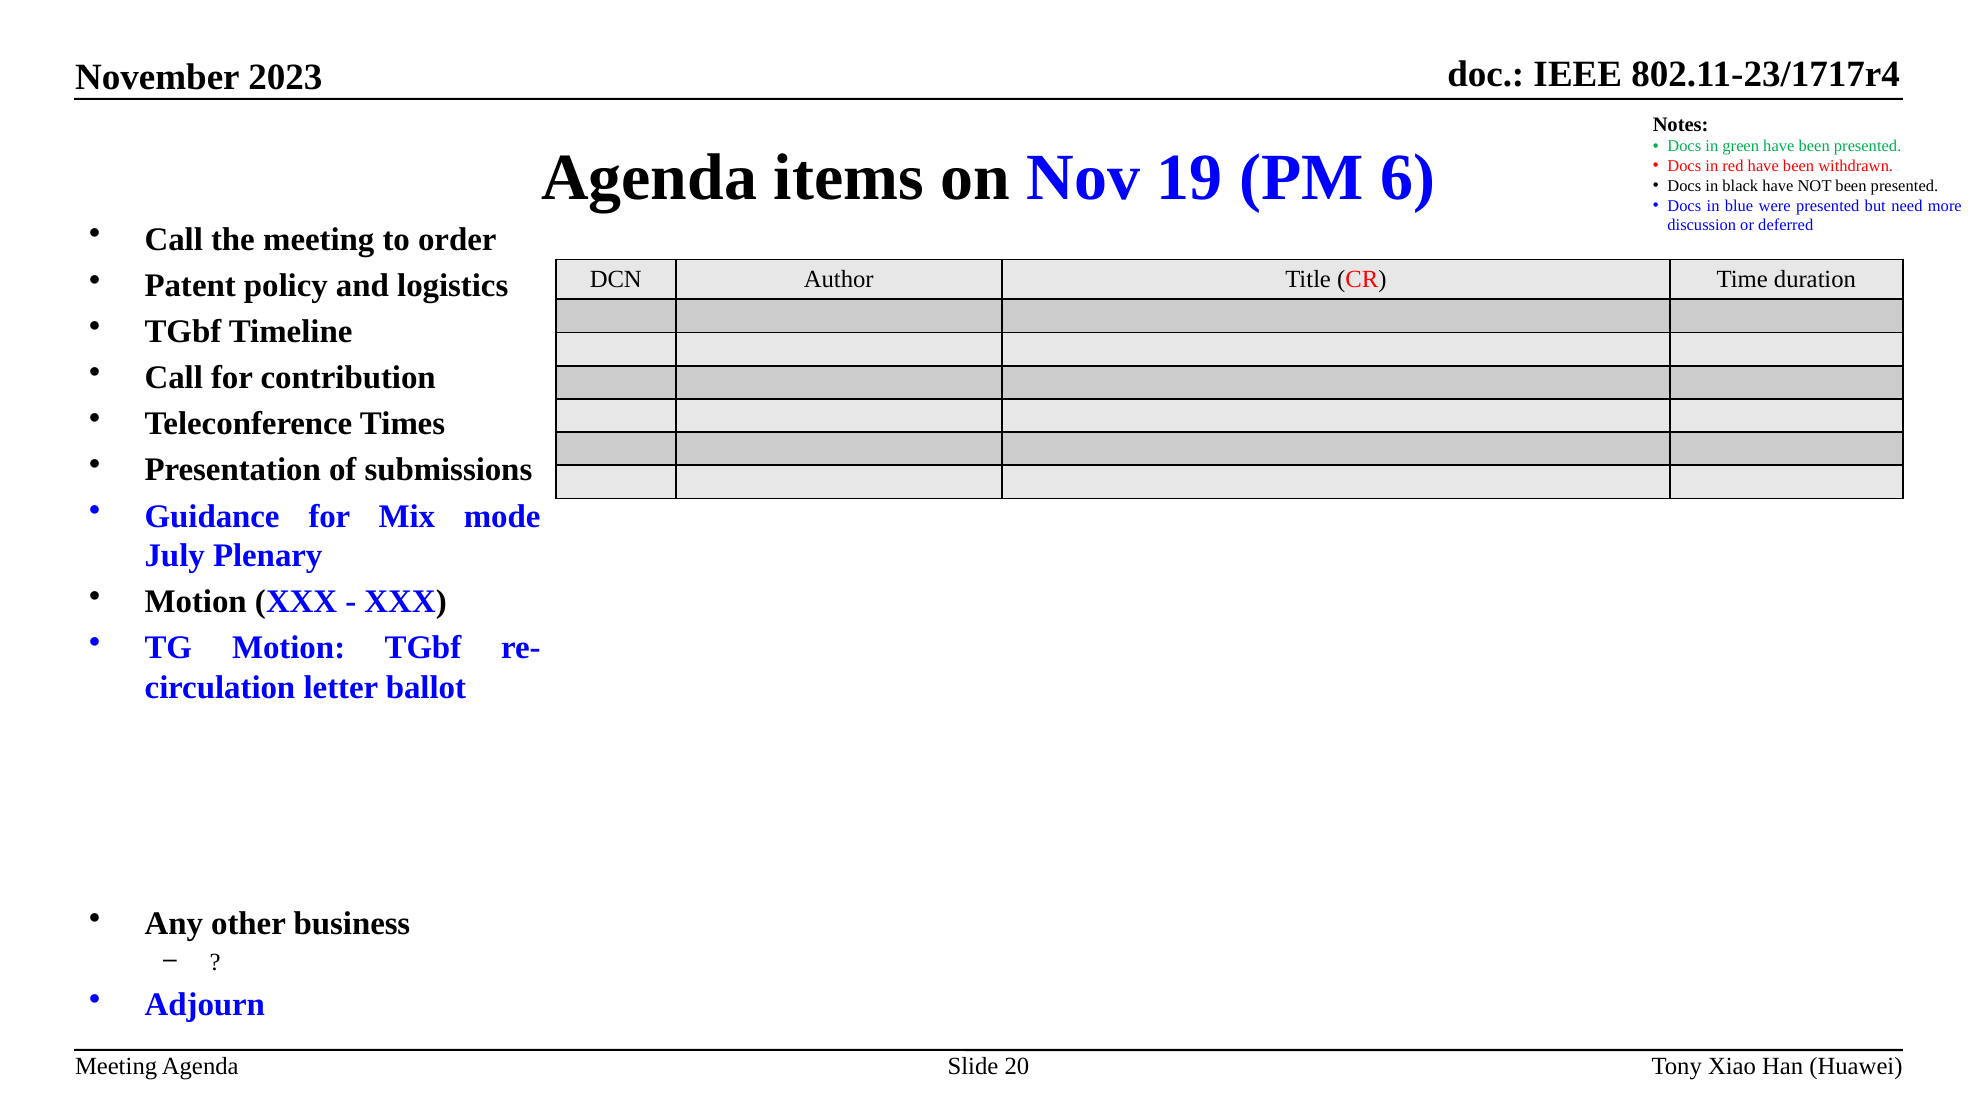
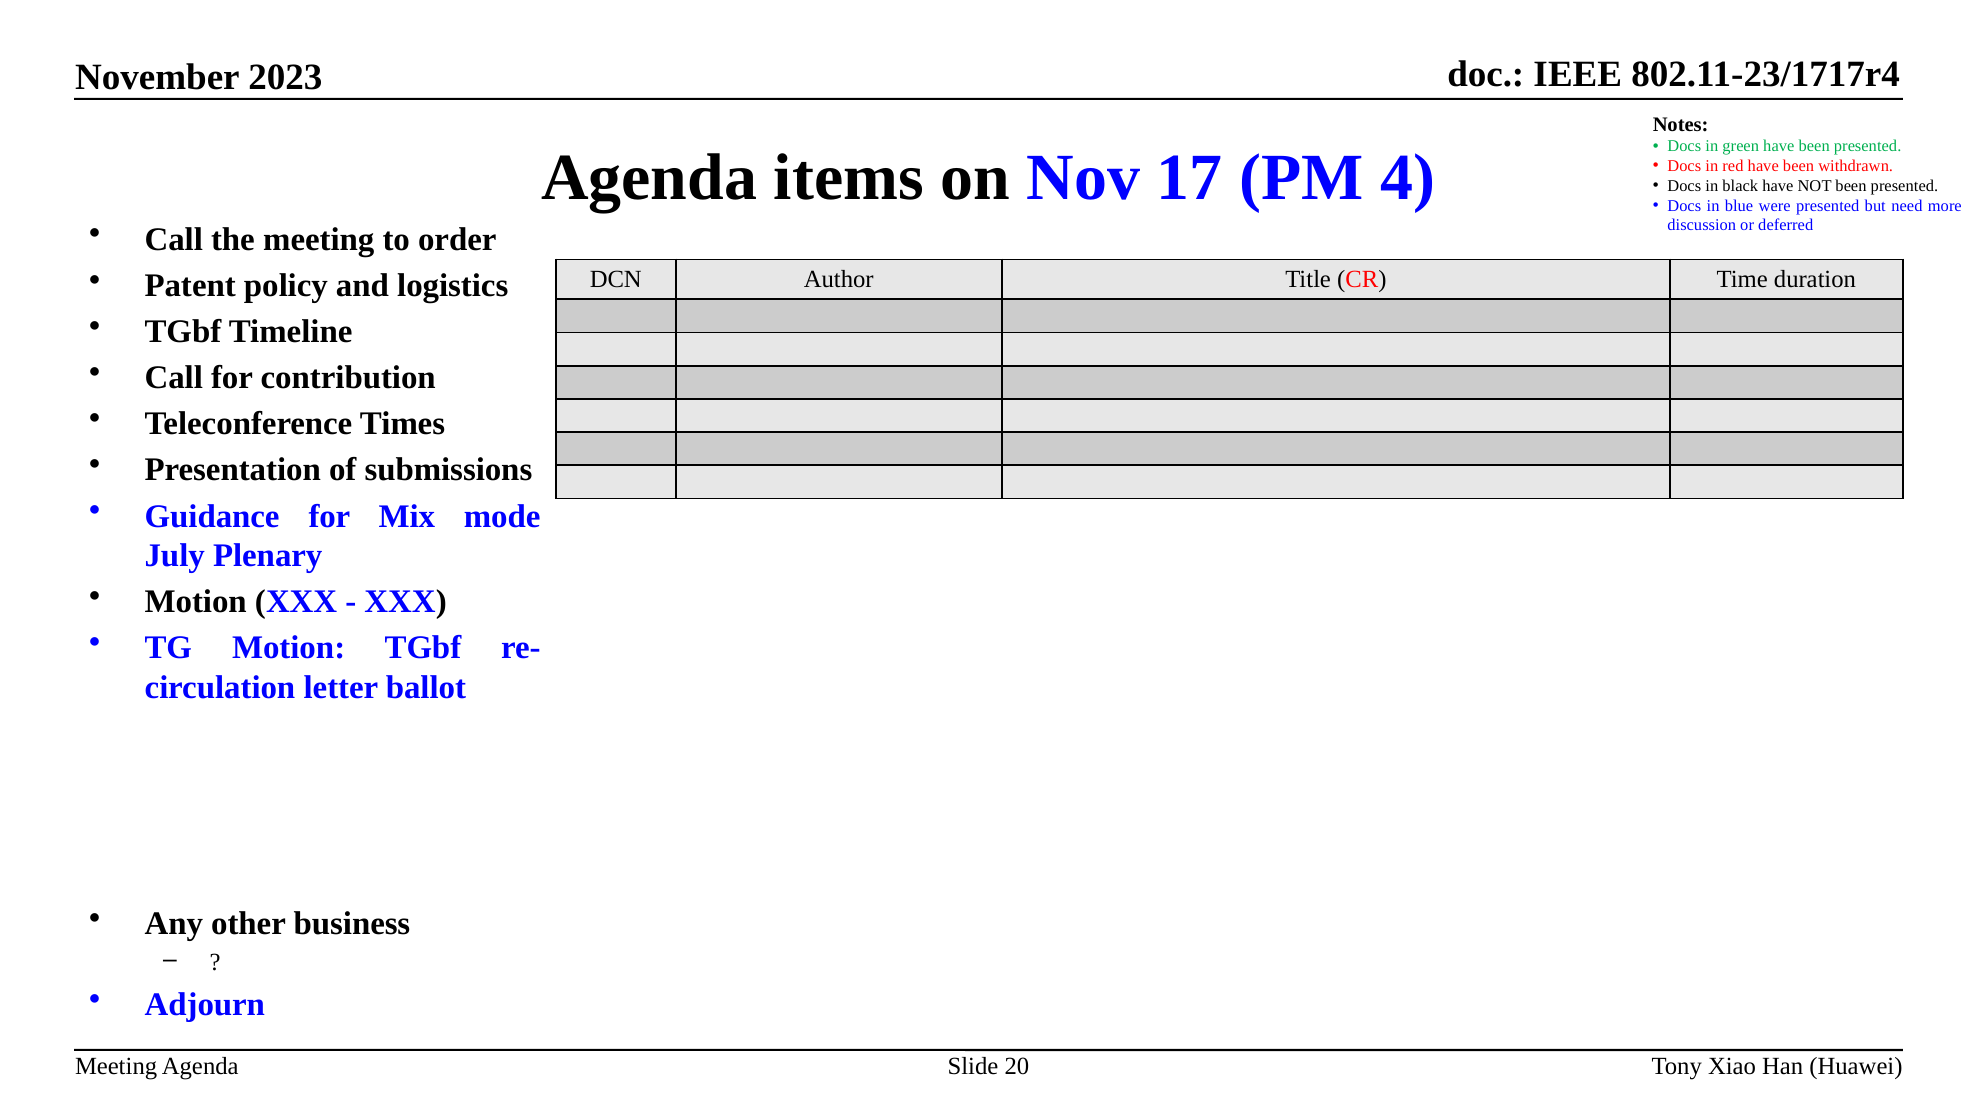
19: 19 -> 17
6: 6 -> 4
